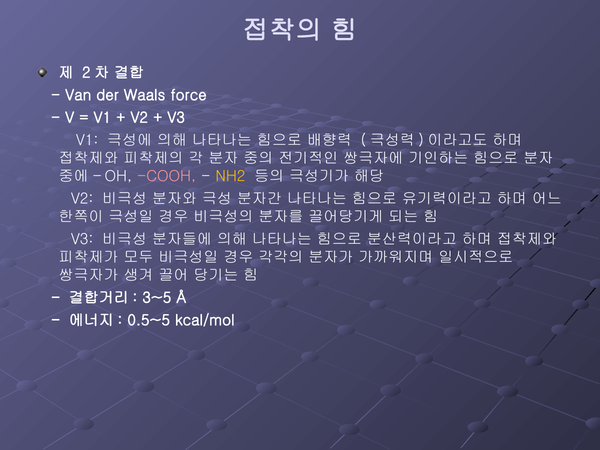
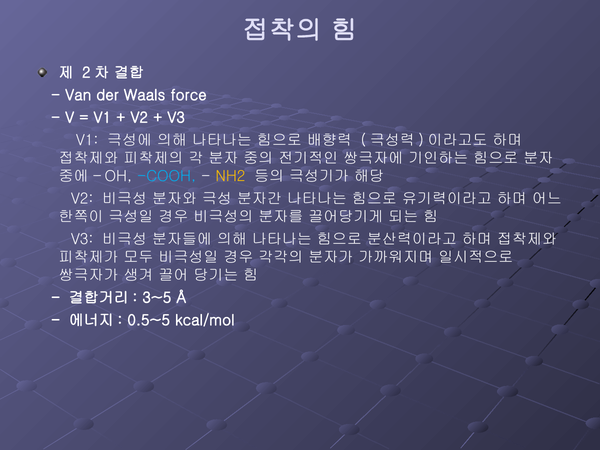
COOH colour: pink -> light blue
